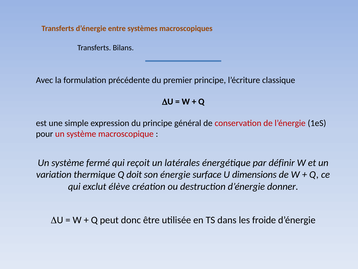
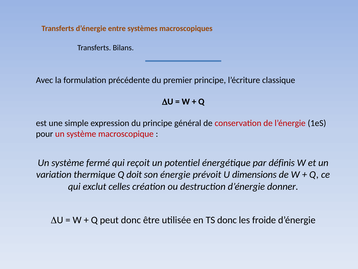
latérales: latérales -> potentiel
définir: définir -> définis
surface: surface -> prévoit
élève: élève -> celles
TS dans: dans -> donc
